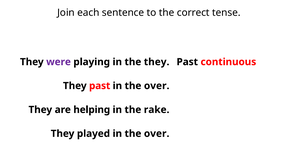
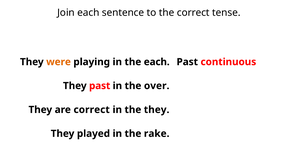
were colour: purple -> orange
the they: they -> each
are helping: helping -> correct
the rake: rake -> they
played in the over: over -> rake
